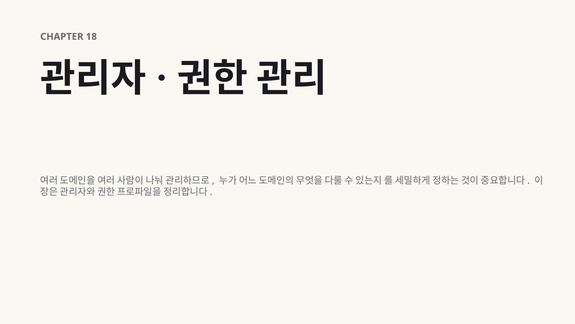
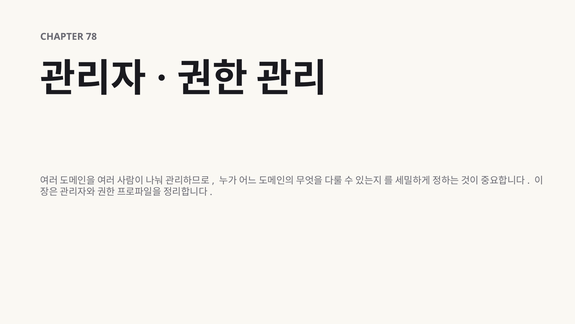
18: 18 -> 78
